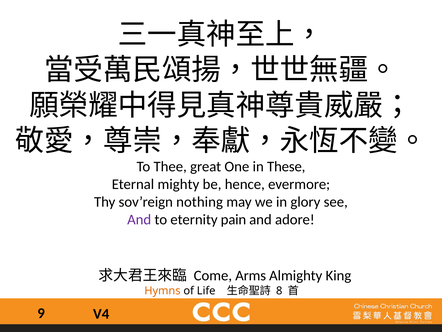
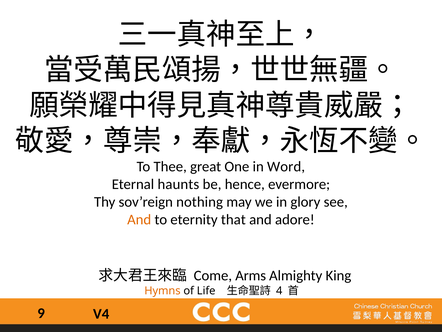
These: These -> Word
mighty: mighty -> haunts
And at (139, 219) colour: purple -> orange
pain: pain -> that
8: 8 -> 4
